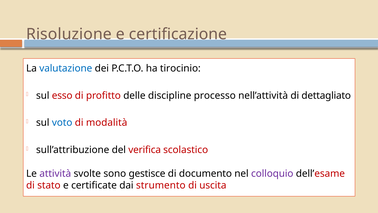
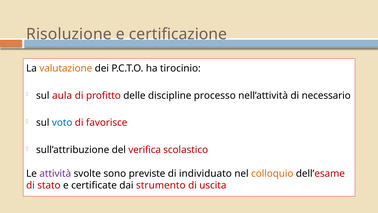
valutazione colour: blue -> orange
esso: esso -> aula
dettagliato: dettagliato -> necessario
modalità: modalità -> favorisce
gestisce: gestisce -> previste
documento: documento -> individuato
colloquio colour: purple -> orange
